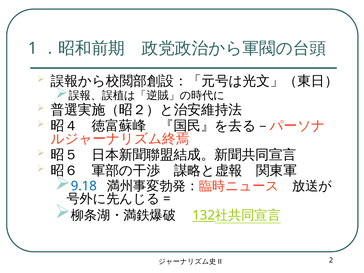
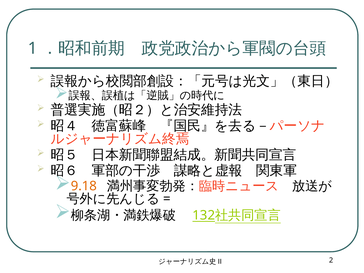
9.18 colour: blue -> orange
